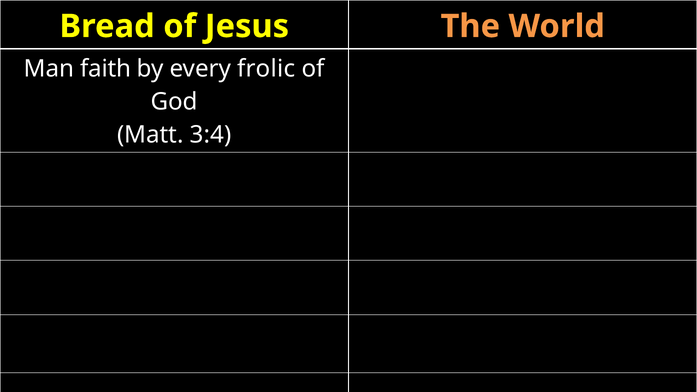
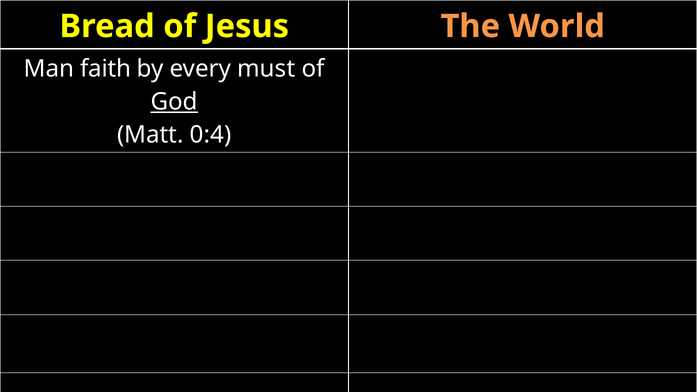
frolic: frolic -> must
God underline: none -> present
3:4: 3:4 -> 0:4
